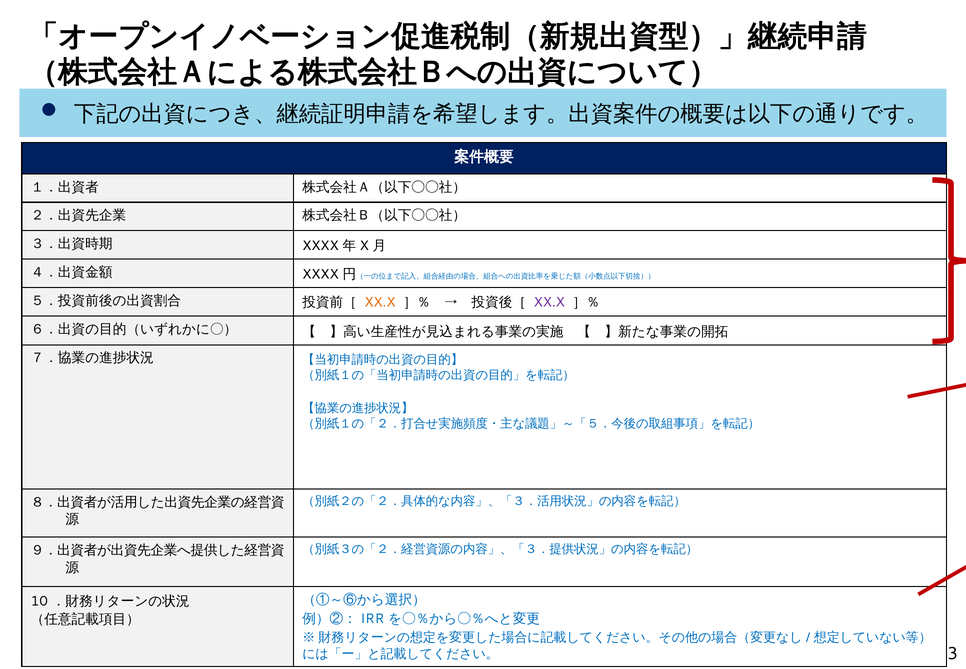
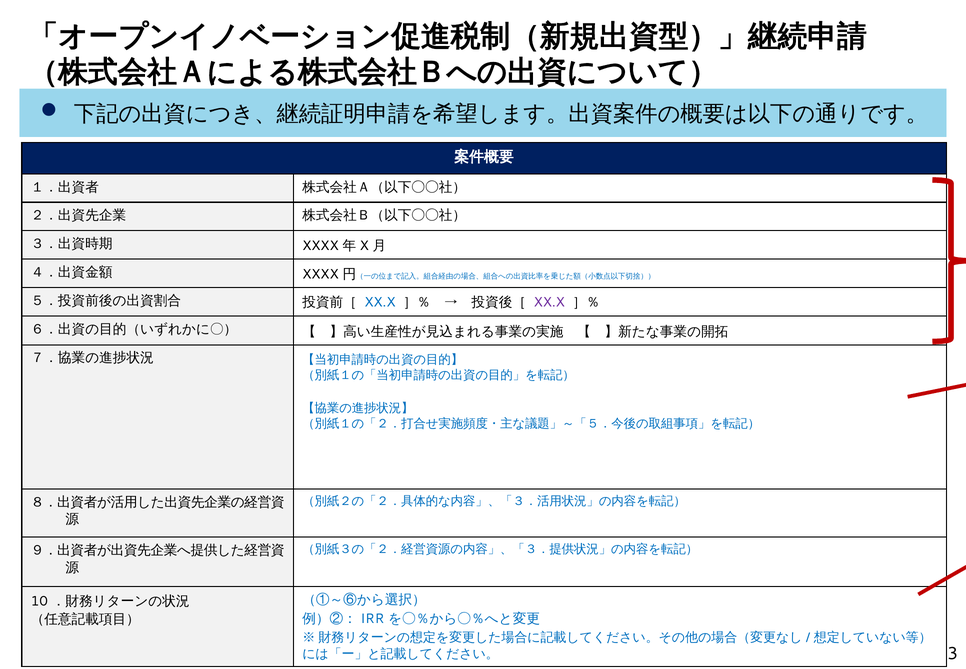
XX.X at (380, 302) colour: orange -> blue
